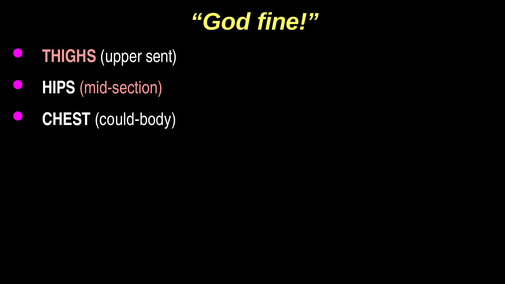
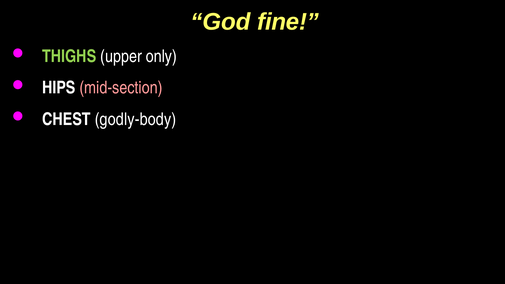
THIGHS colour: pink -> light green
sent: sent -> only
could-body: could-body -> godly-body
